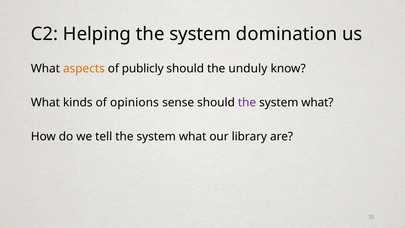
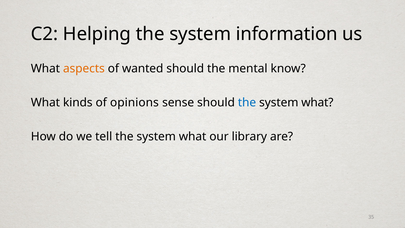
domination: domination -> information
publicly: publicly -> wanted
unduly: unduly -> mental
the at (247, 102) colour: purple -> blue
